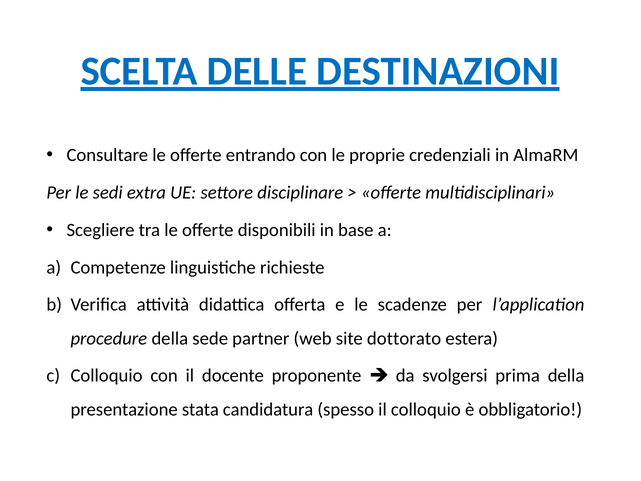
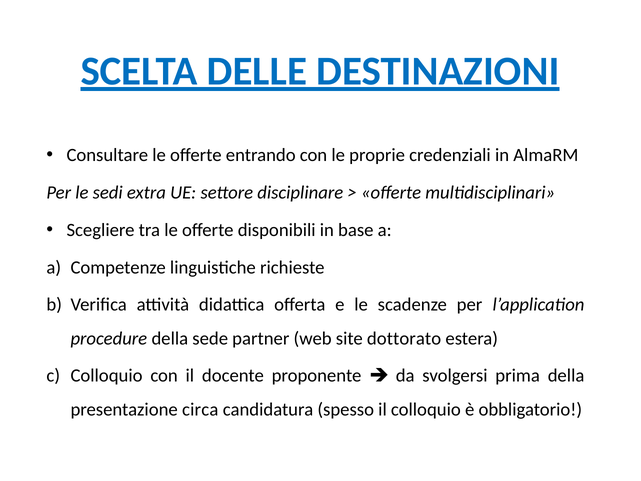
stata: stata -> circa
